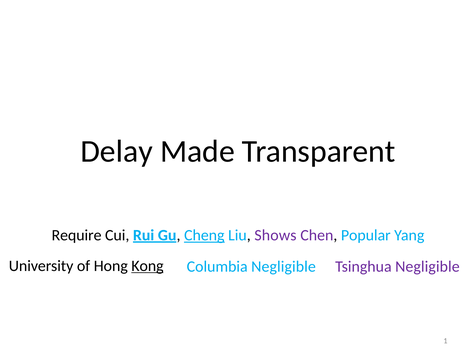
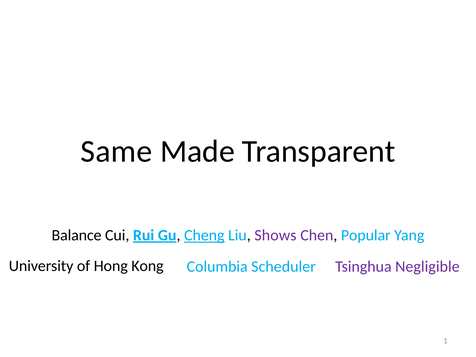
Delay: Delay -> Same
Require: Require -> Balance
Kong underline: present -> none
Columbia Negligible: Negligible -> Scheduler
